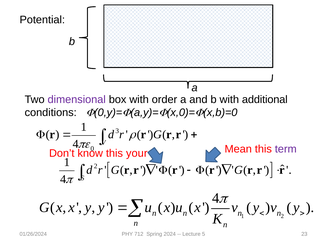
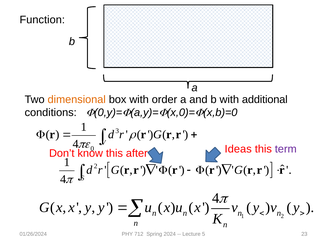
Potential: Potential -> Function
dimensional colour: purple -> orange
Mean: Mean -> Ideas
your: your -> after
